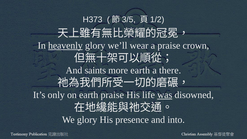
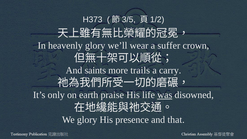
heavenly underline: present -> none
a praise: praise -> suffer
more earth: earth -> trails
there: there -> carry
into: into -> that
